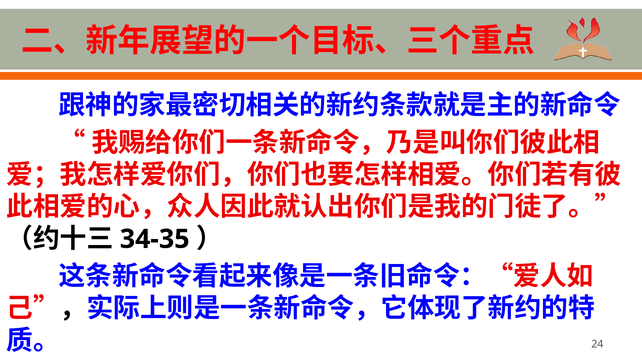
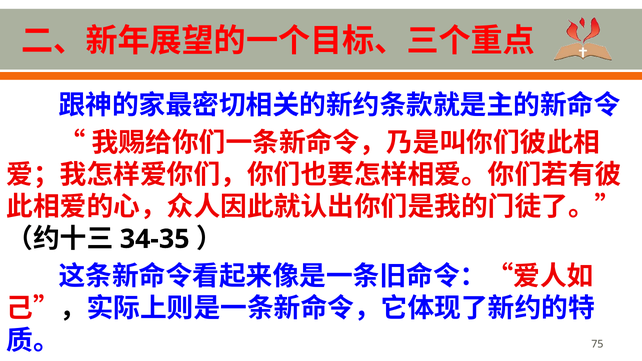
24: 24 -> 75
